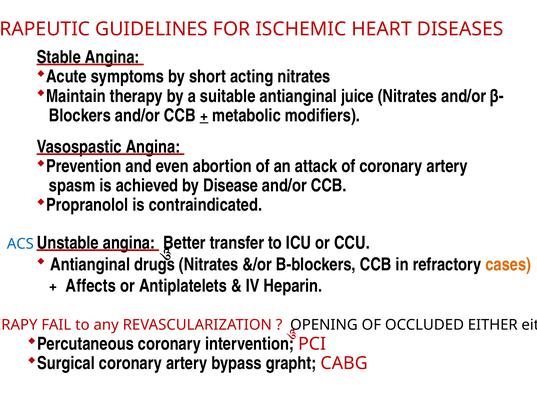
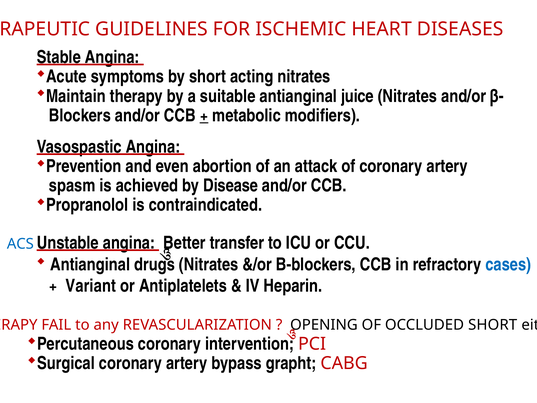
cases colour: orange -> blue
Affects: Affects -> Variant
OCCLUDED EITHER: EITHER -> SHORT
